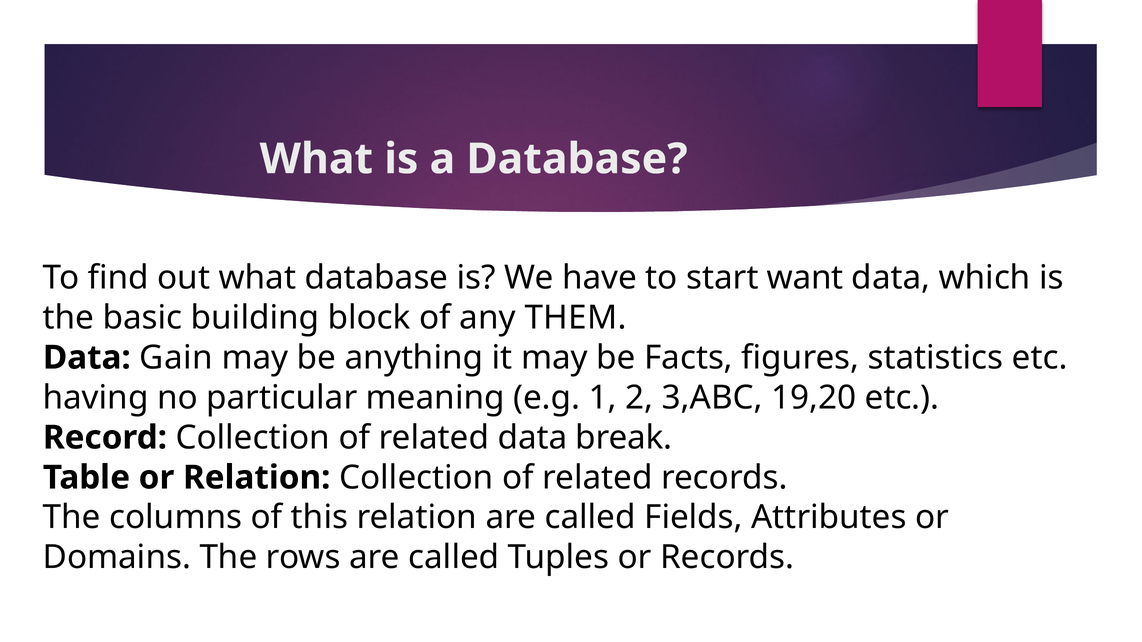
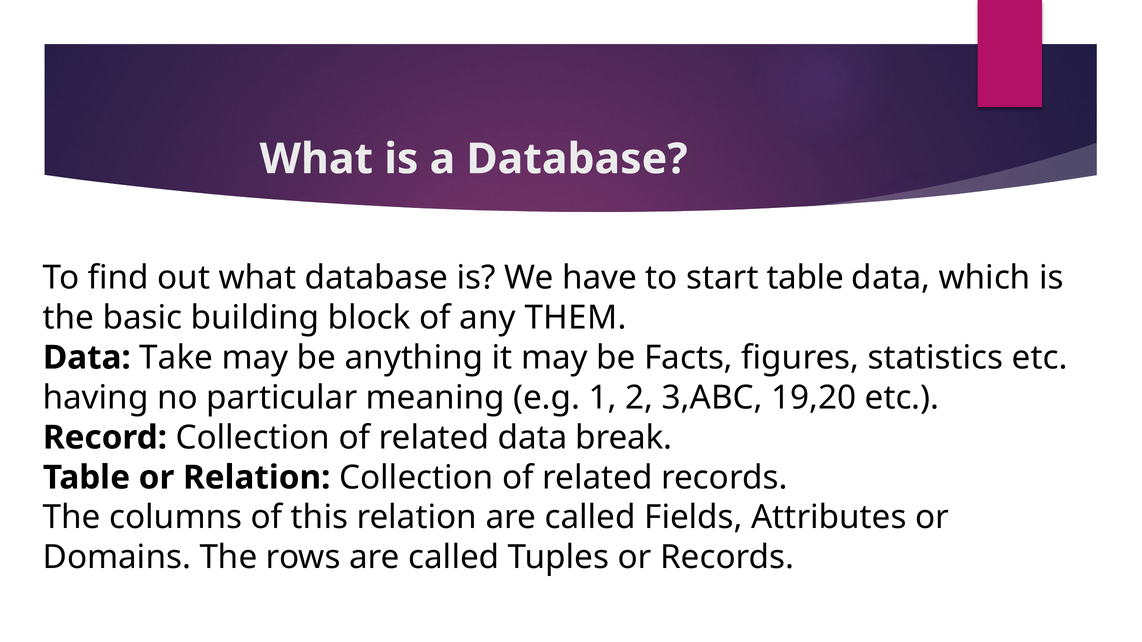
start want: want -> table
Gain: Gain -> Take
